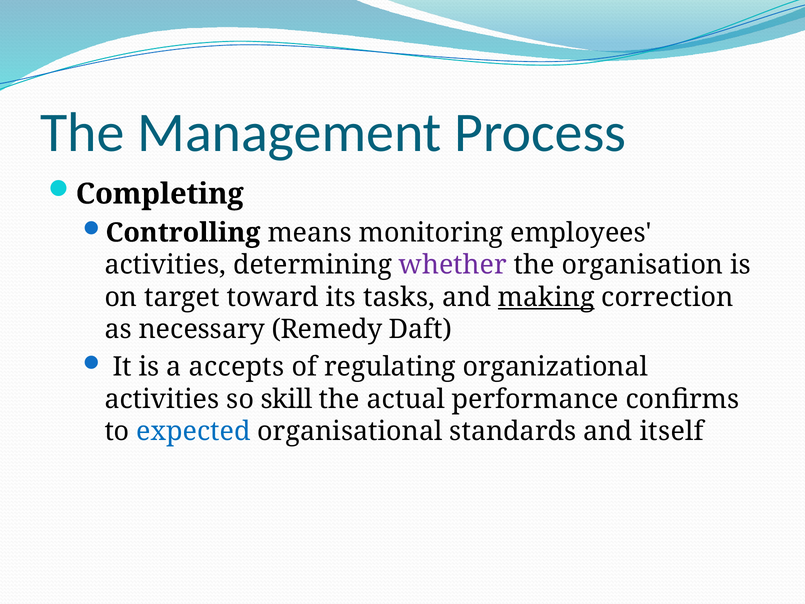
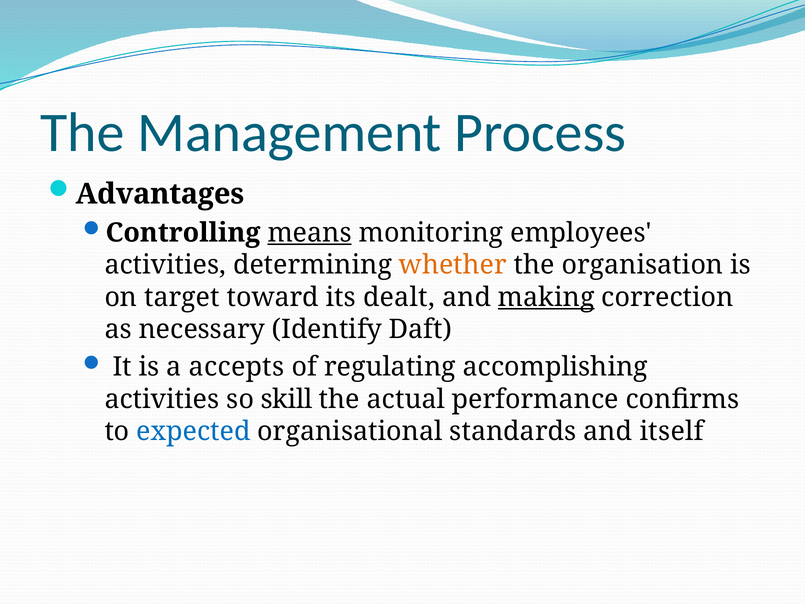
Completing: Completing -> Advantages
means underline: none -> present
whether colour: purple -> orange
tasks: tasks -> dealt
Remedy: Remedy -> Identify
organizational: organizational -> accomplishing
